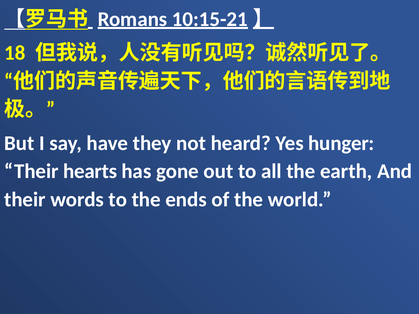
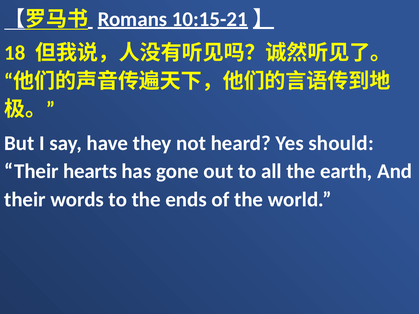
hunger: hunger -> should
